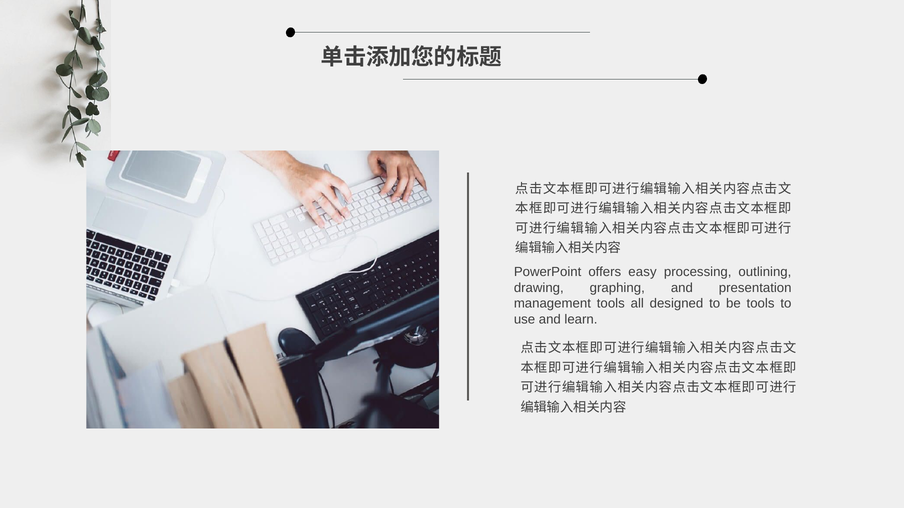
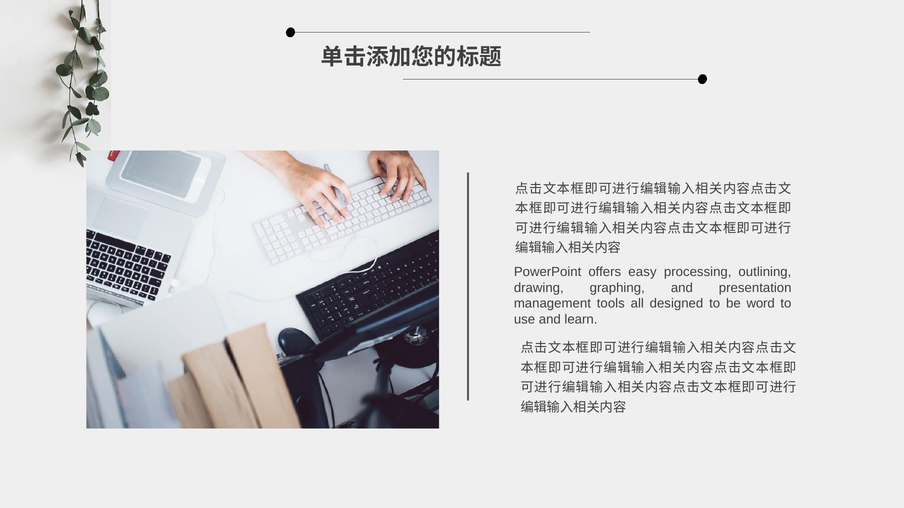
be tools: tools -> word
